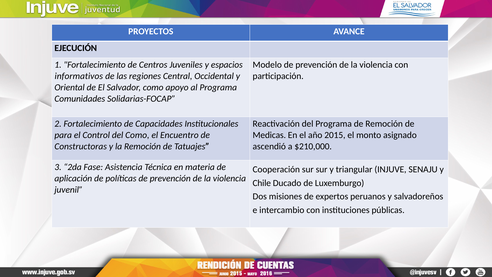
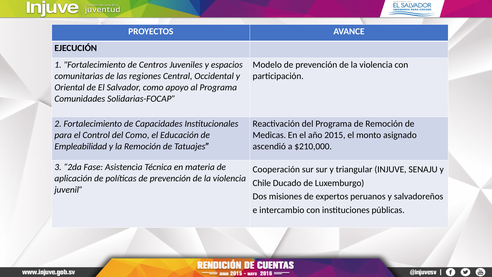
informativos: informativos -> comunitarias
Encuentro: Encuentro -> Educación
Constructoras: Constructoras -> Empleabilidad
